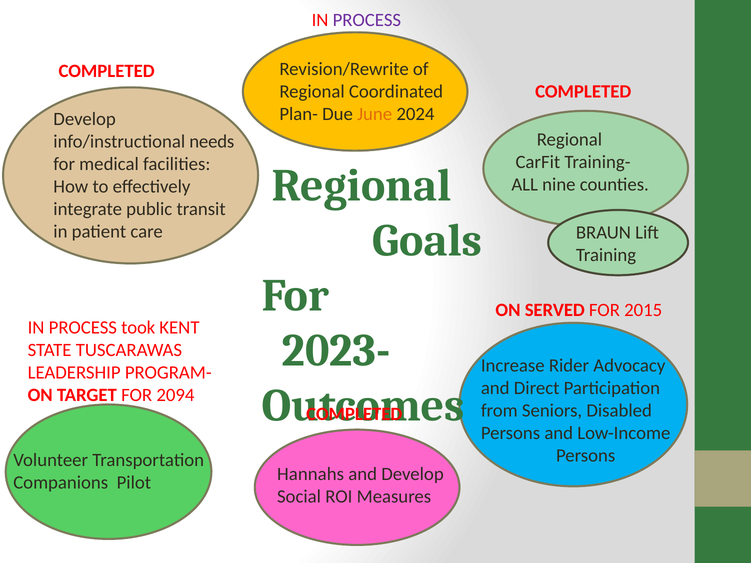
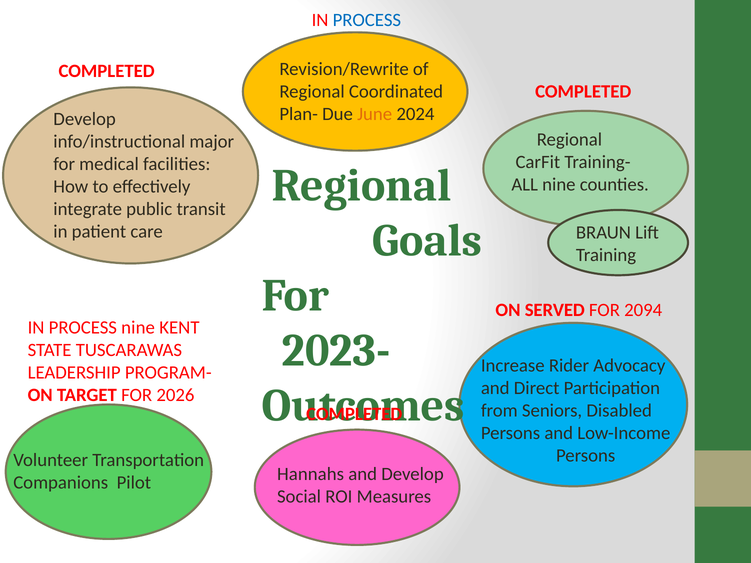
PROCESS at (367, 20) colour: purple -> blue
needs: needs -> major
2015: 2015 -> 2094
PROCESS took: took -> nine
2094: 2094 -> 2026
